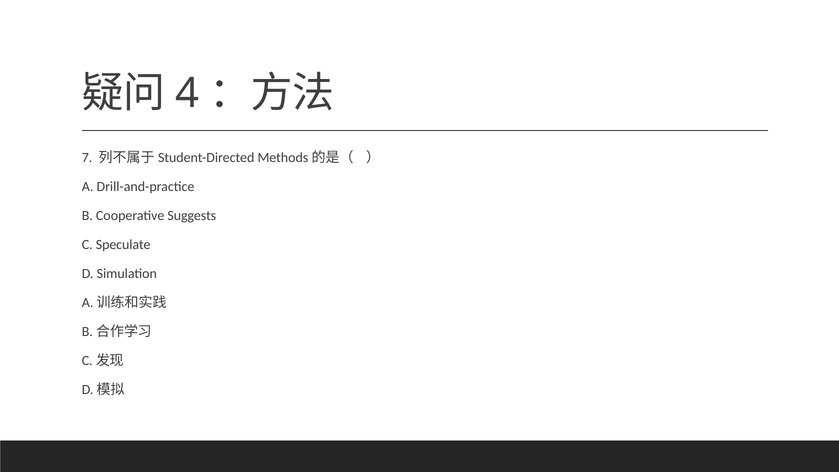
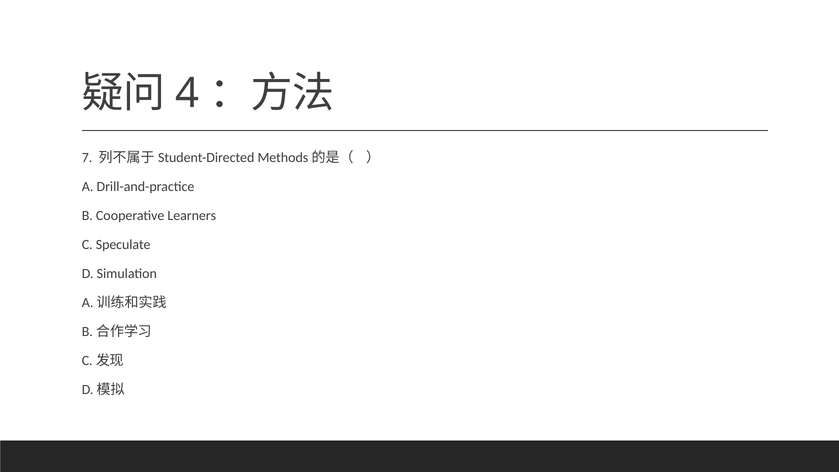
Suggests: Suggests -> Learners
